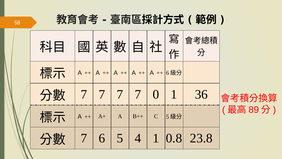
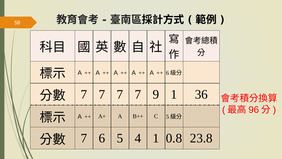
0: 0 -> 9
89: 89 -> 96
